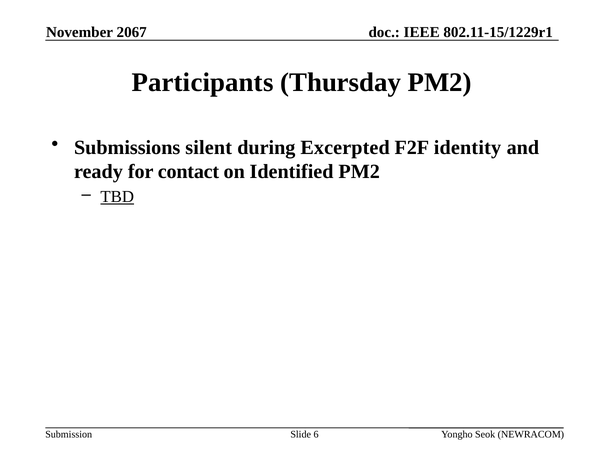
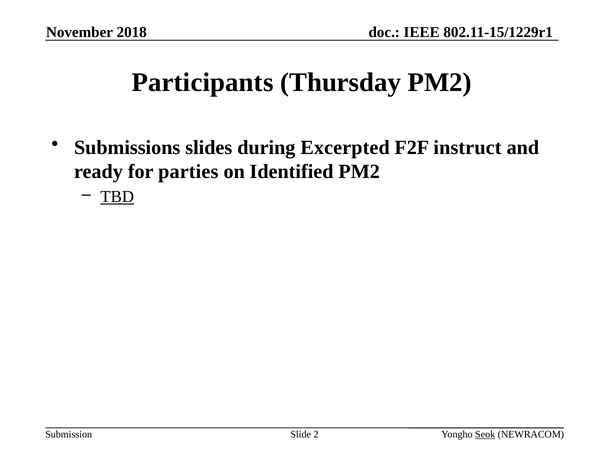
2067: 2067 -> 2018
silent: silent -> slides
identity: identity -> instruct
contact: contact -> parties
6: 6 -> 2
Seok underline: none -> present
